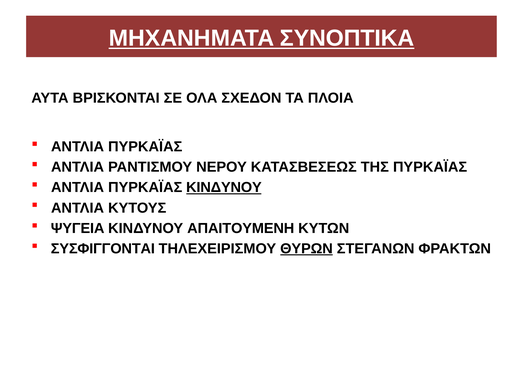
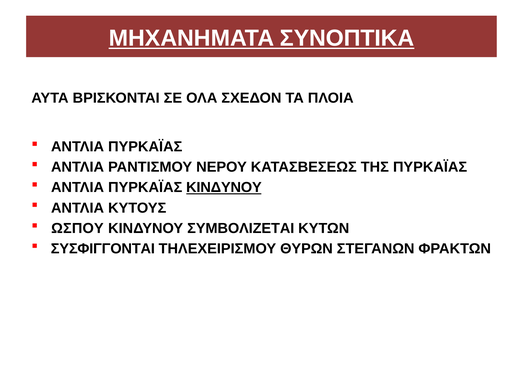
ΨΥΓΕΙΑ: ΨΥΓΕΙΑ -> ΩΣΠΟΥ
ΑΠΑΙΤΟΥΜΕΝΗ: ΑΠΑΙΤΟΥΜΕΝΗ -> ΣΥΜΒΟΛΙΖΕΤΑΙ
ΘΥΡΩΝ underline: present -> none
